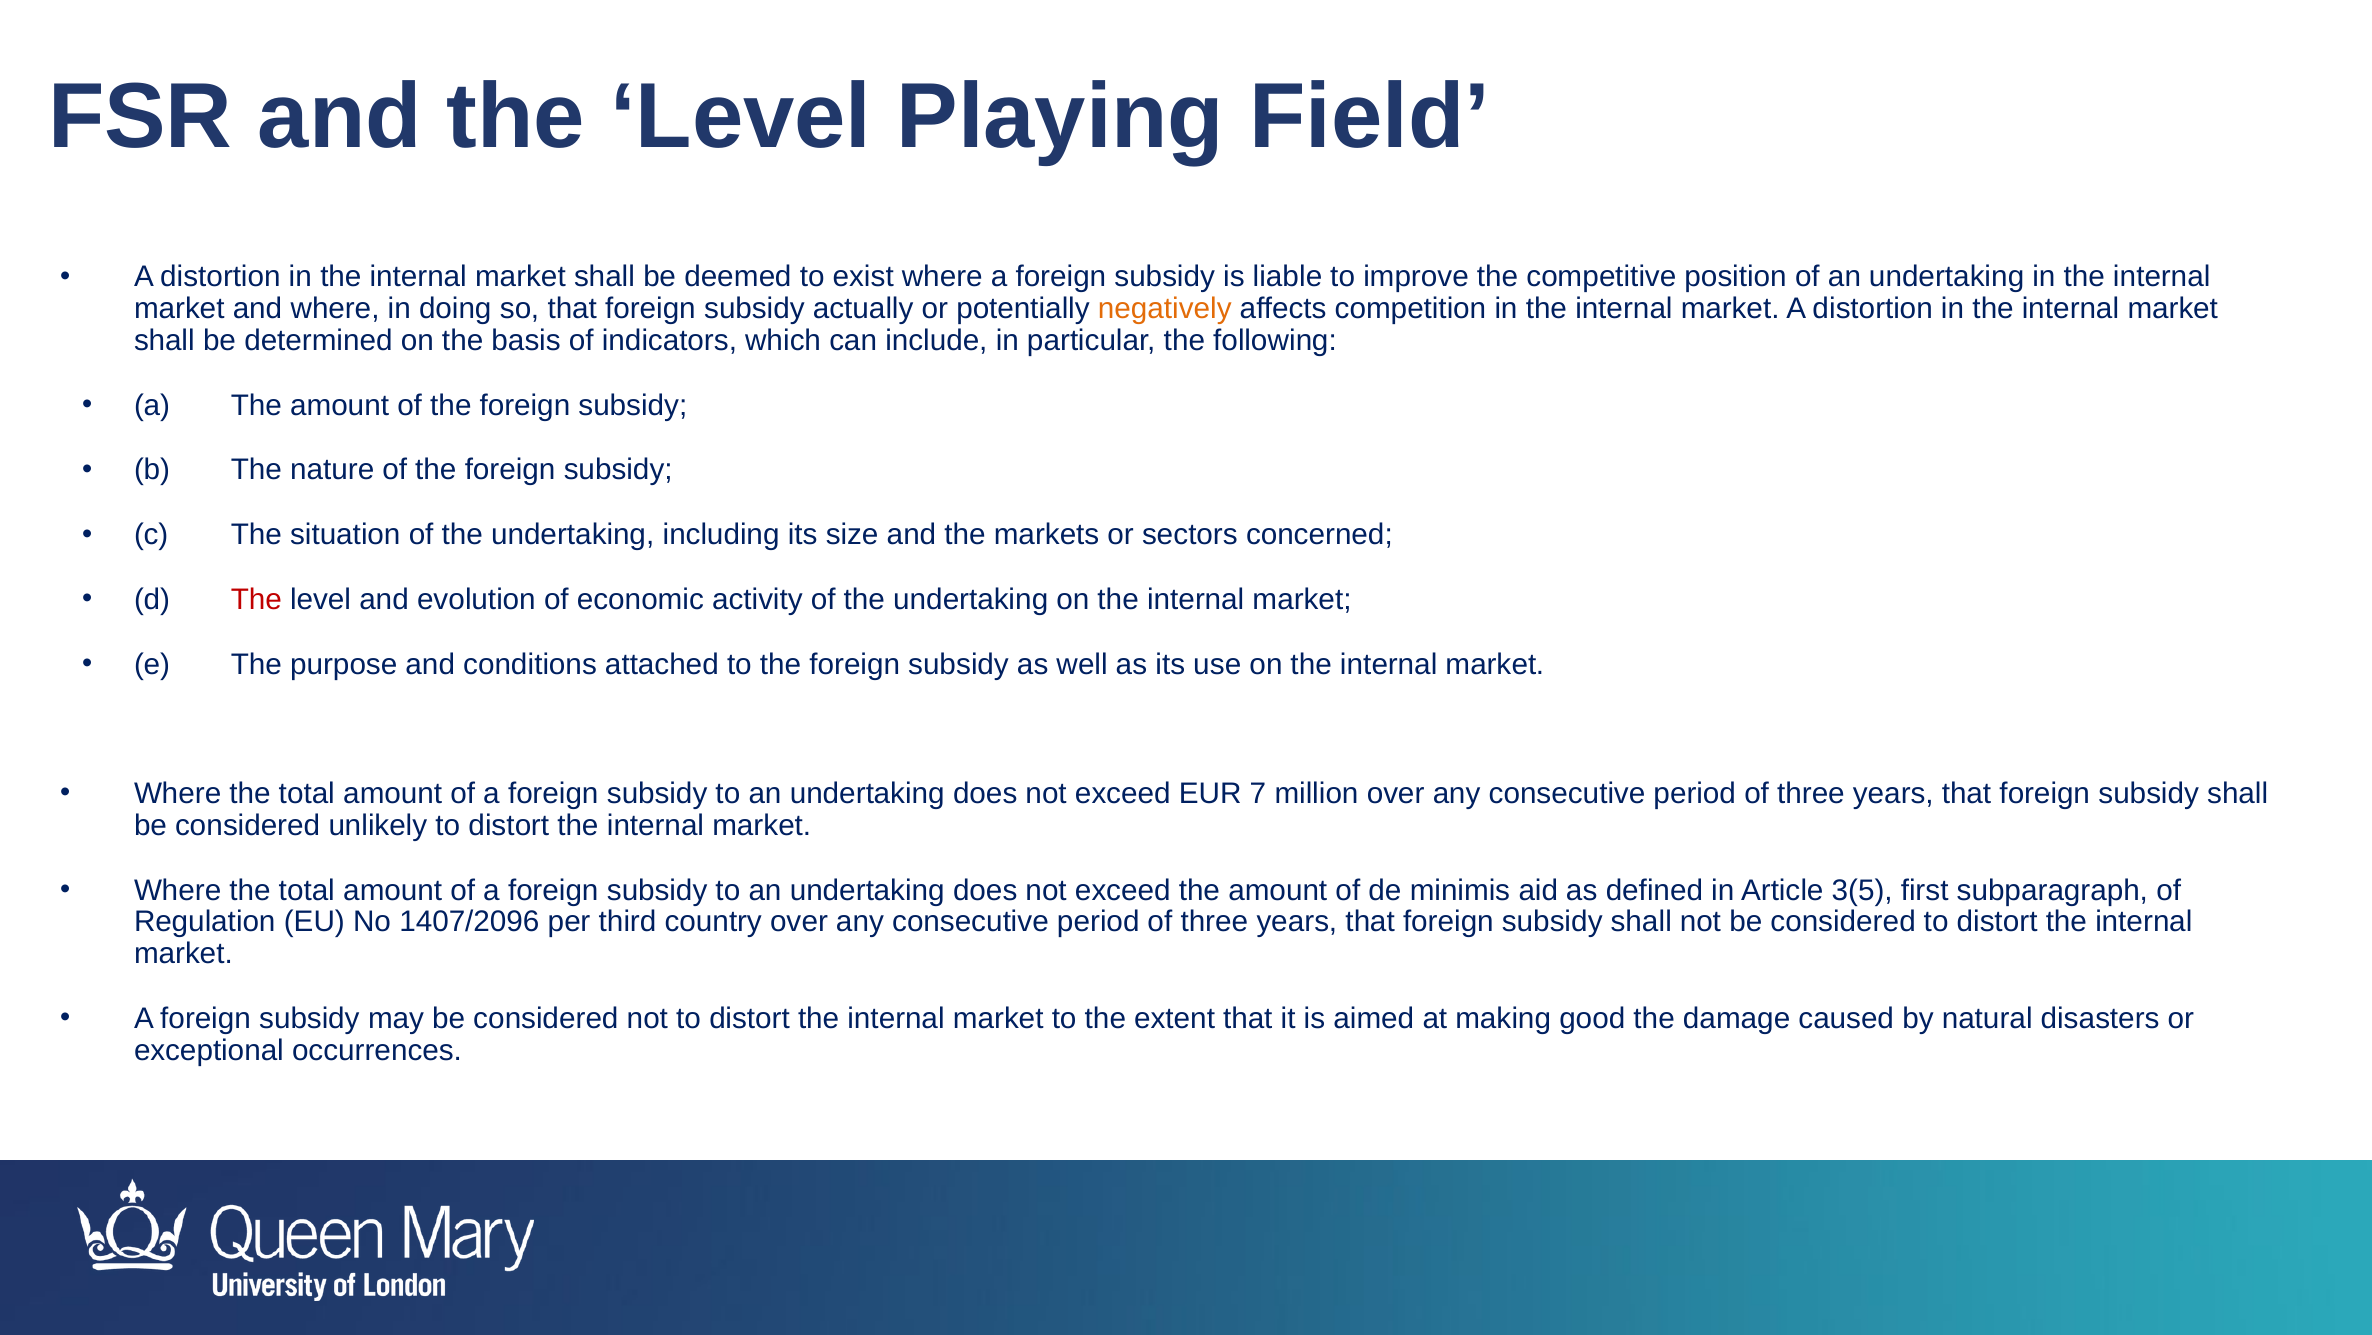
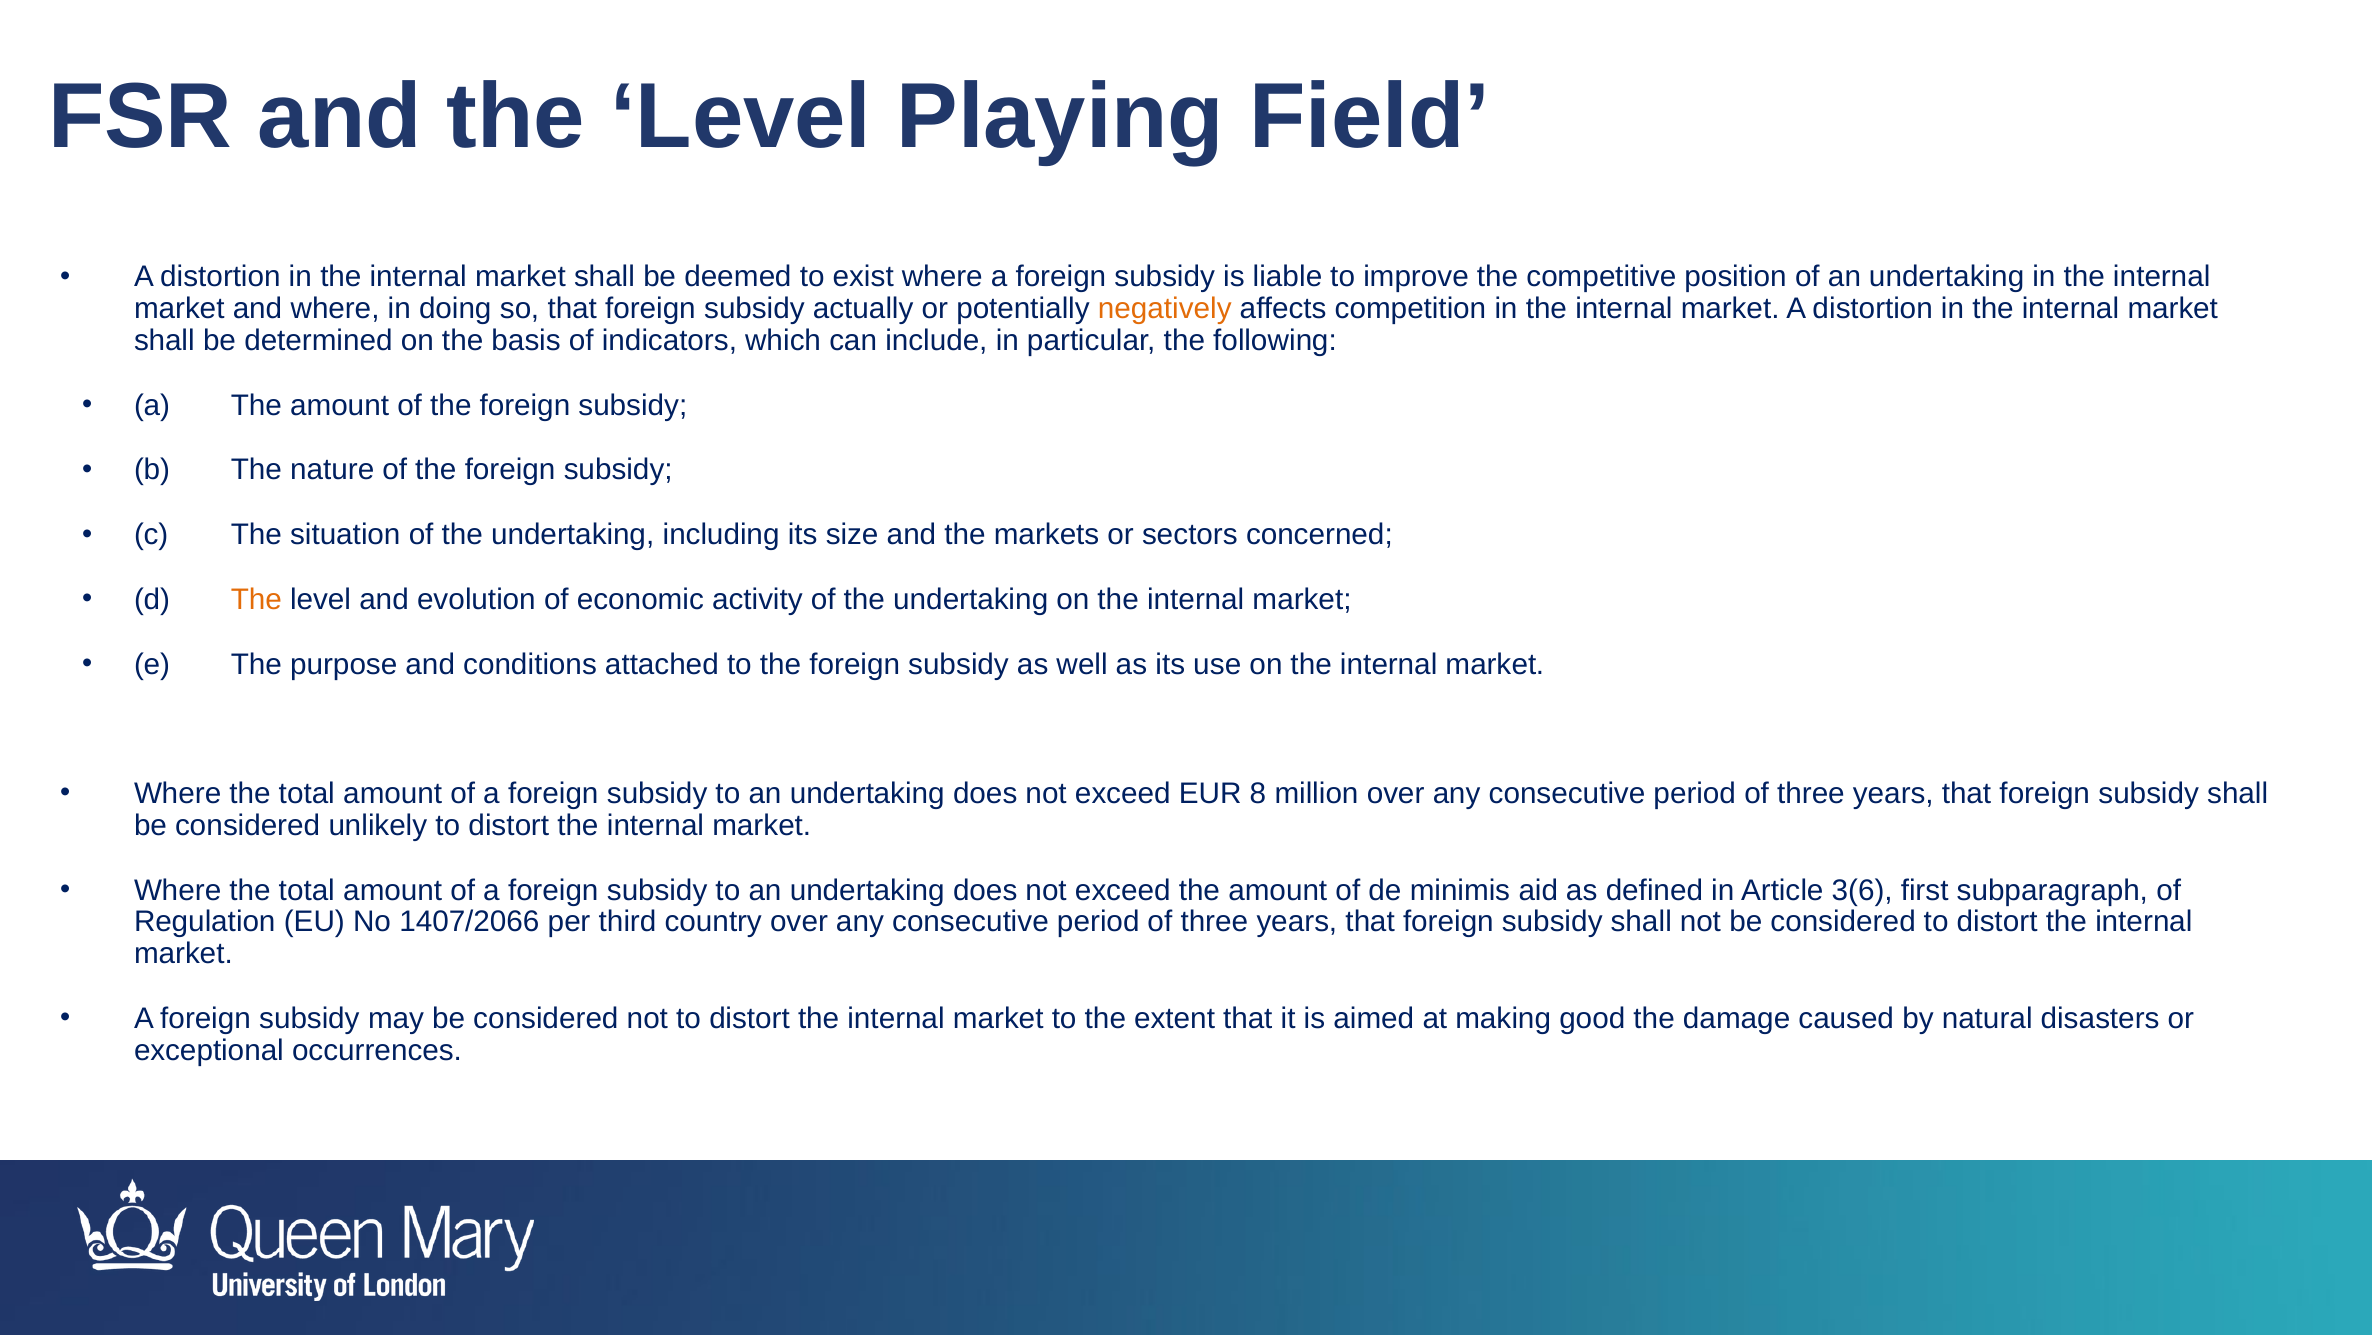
The at (256, 599) colour: red -> orange
7: 7 -> 8
3(5: 3(5 -> 3(6
1407/2096: 1407/2096 -> 1407/2066
